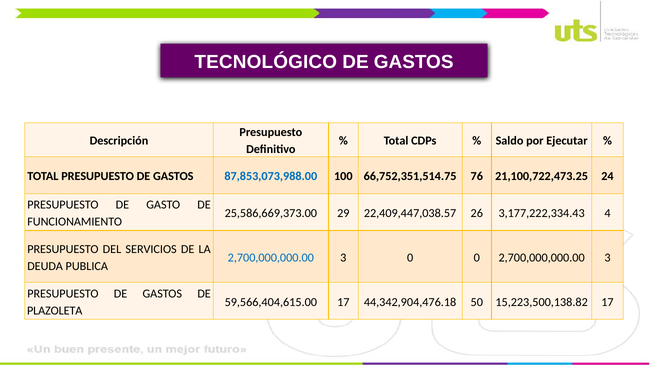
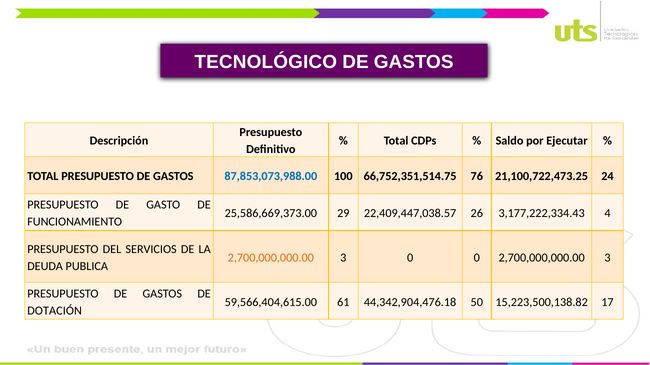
2,700,000,000.00 at (271, 258) colour: blue -> orange
59,566,404,615.00 17: 17 -> 61
PLAZOLETA: PLAZOLETA -> DOTACIÓN
